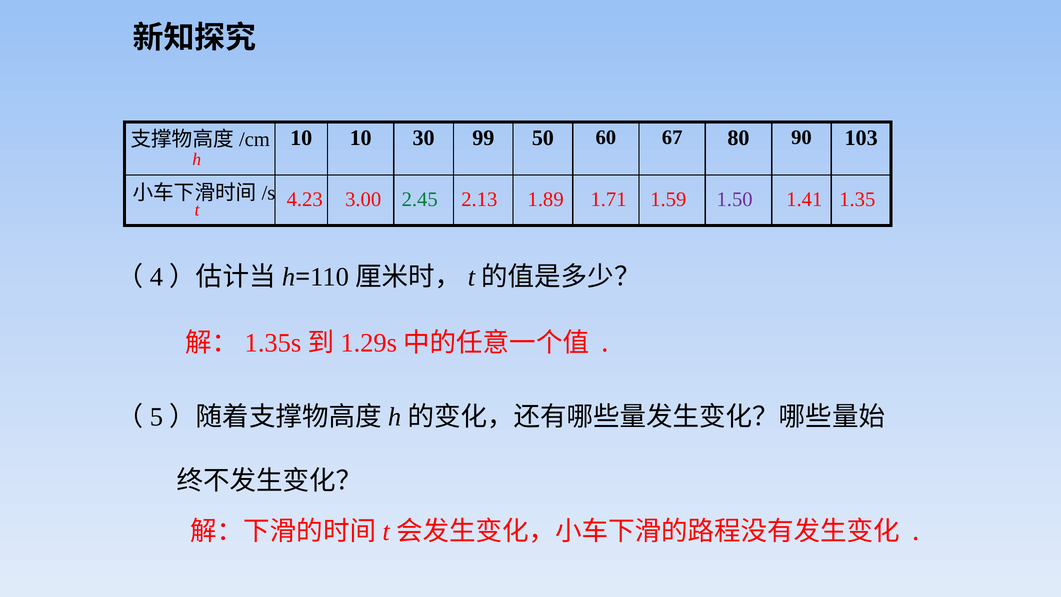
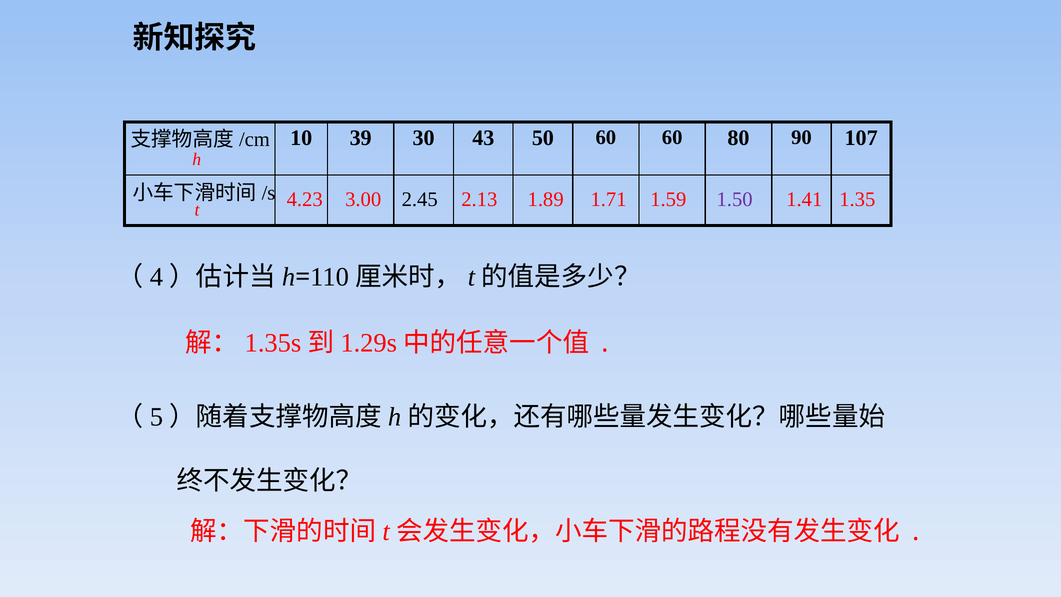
10 10: 10 -> 39
99: 99 -> 43
60 67: 67 -> 60
103: 103 -> 107
2.45 colour: green -> black
